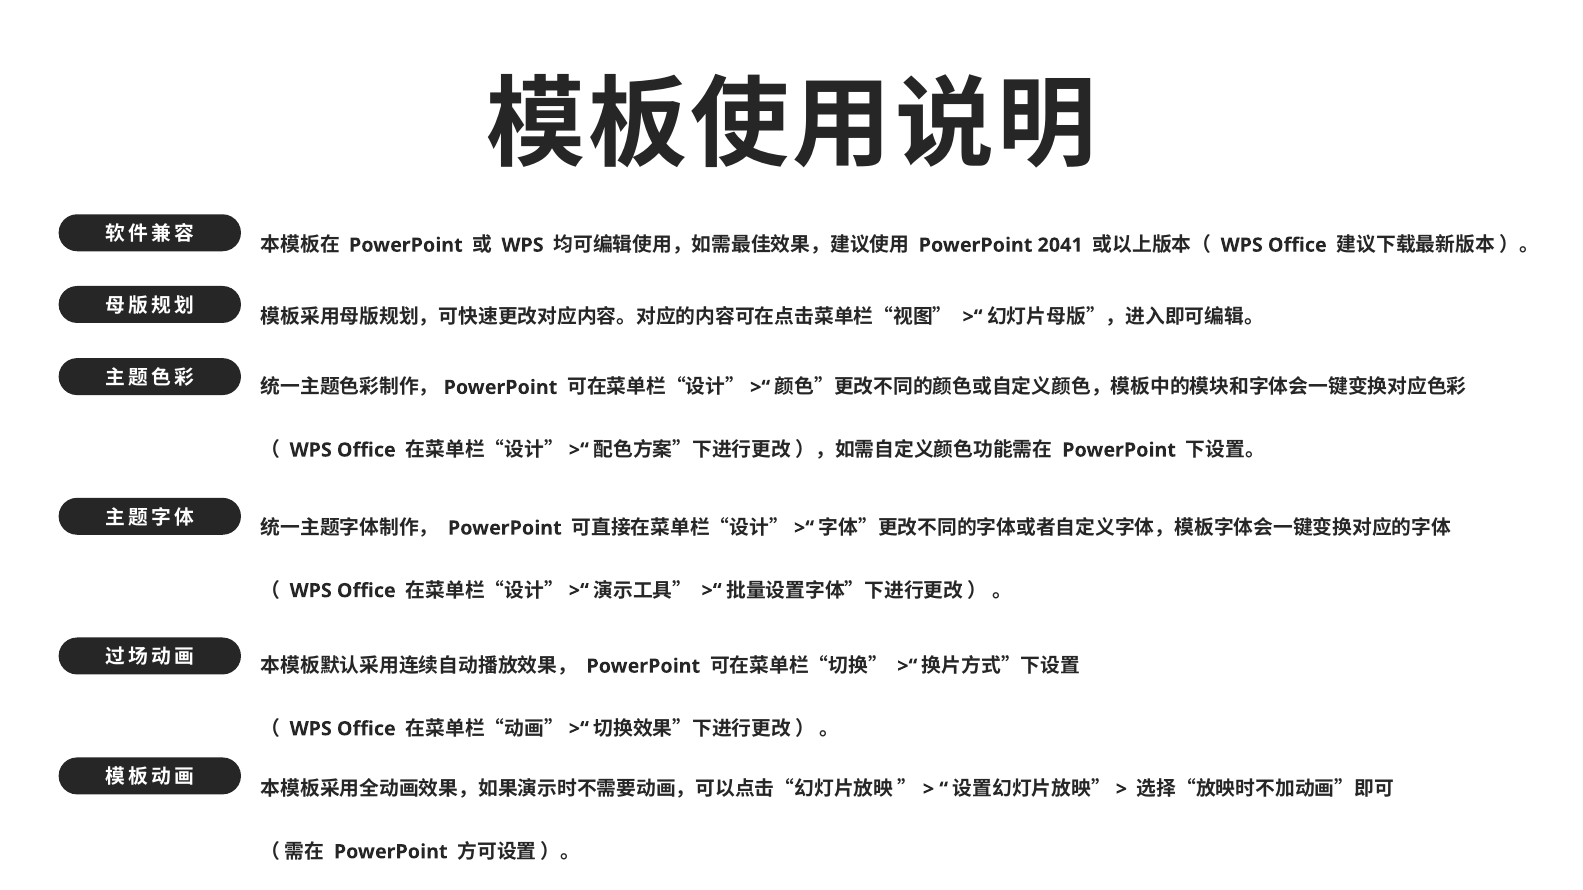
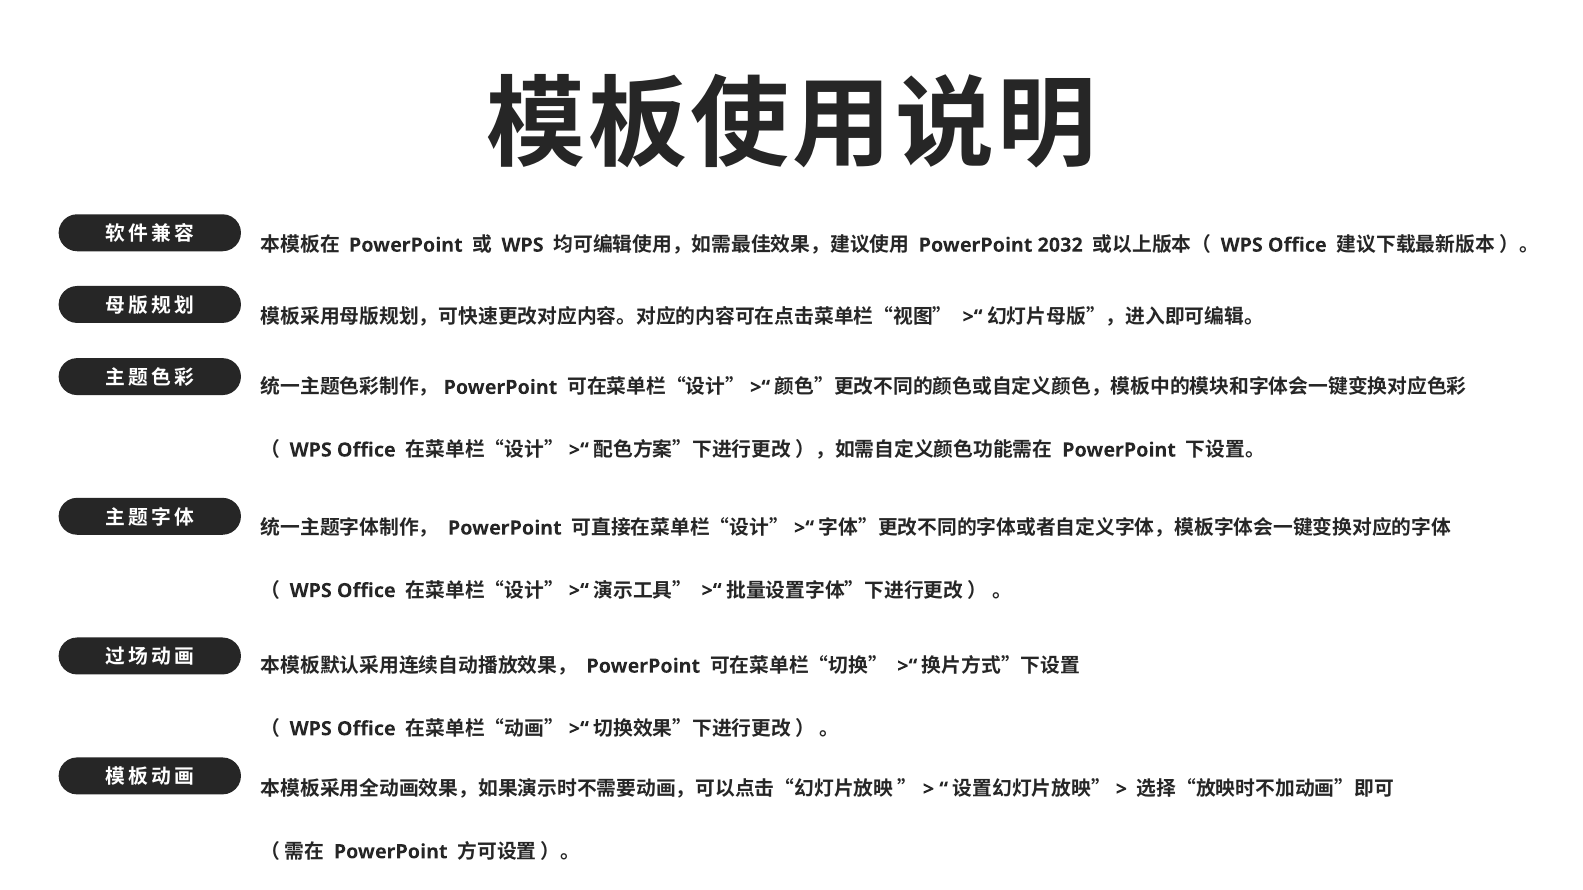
2041: 2041 -> 2032
